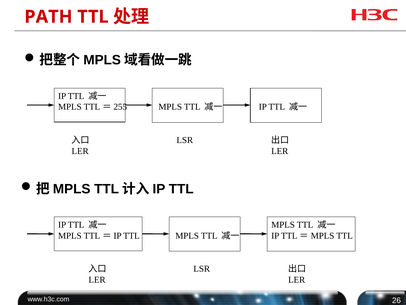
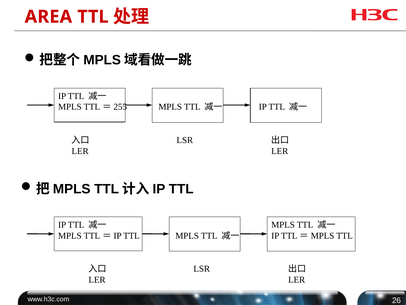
PATH: PATH -> AREA
